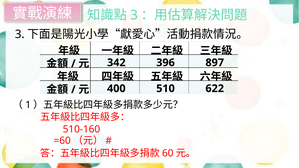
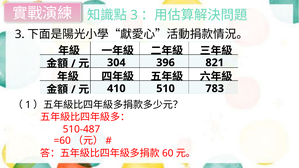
342: 342 -> 304
897: 897 -> 821
400: 400 -> 410
622: 622 -> 783
510-160: 510-160 -> 510-487
